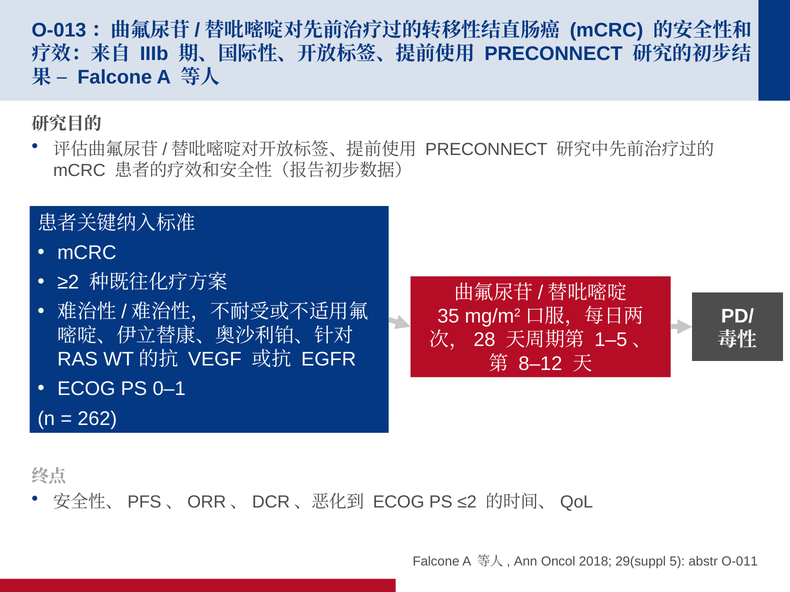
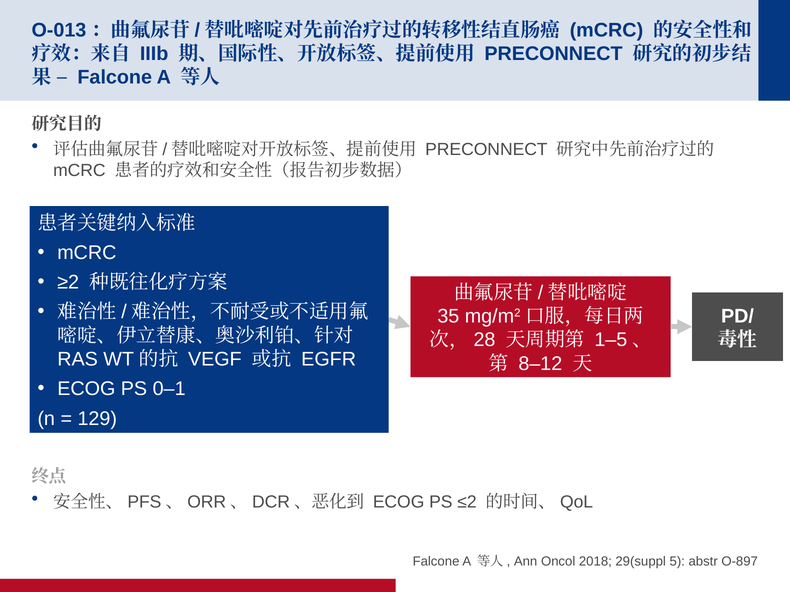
262: 262 -> 129
O-011: O-011 -> O-897
